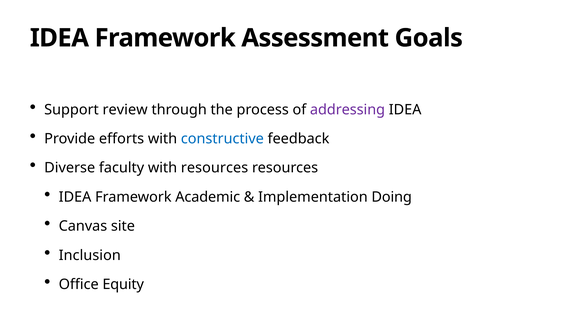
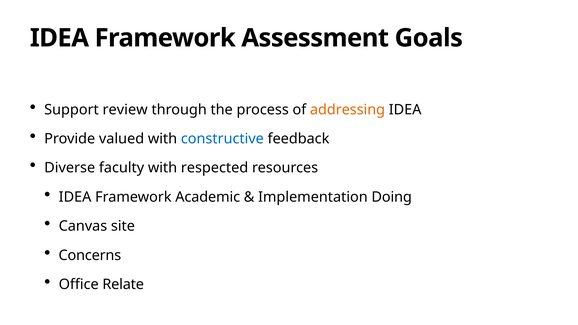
addressing colour: purple -> orange
efforts: efforts -> valued
with resources: resources -> respected
Inclusion: Inclusion -> Concerns
Equity: Equity -> Relate
